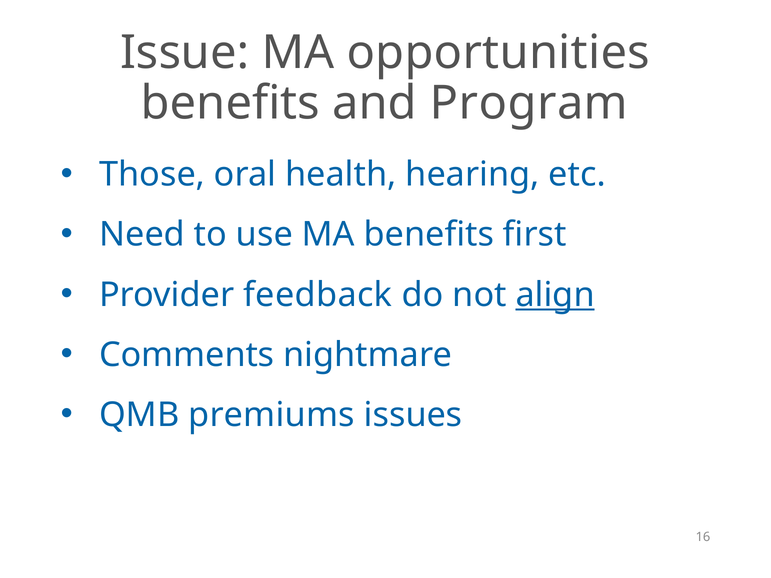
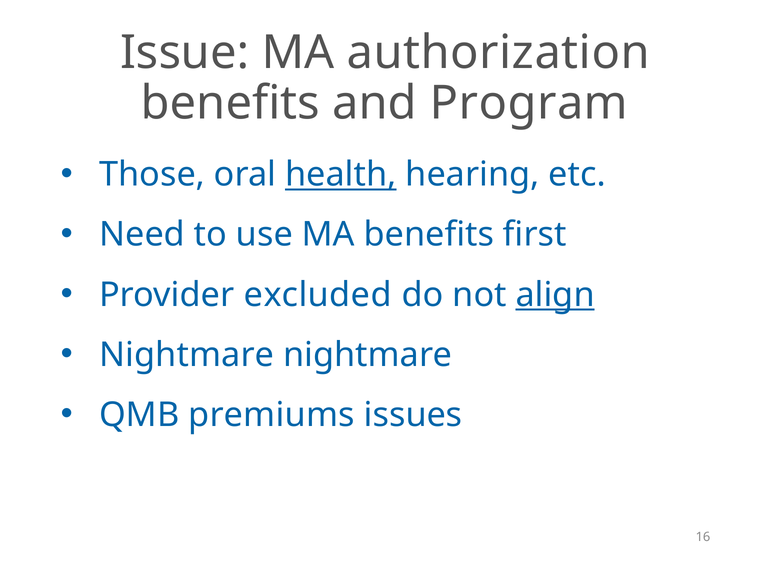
opportunities: opportunities -> authorization
health underline: none -> present
feedback: feedback -> excluded
Comments at (187, 355): Comments -> Nightmare
